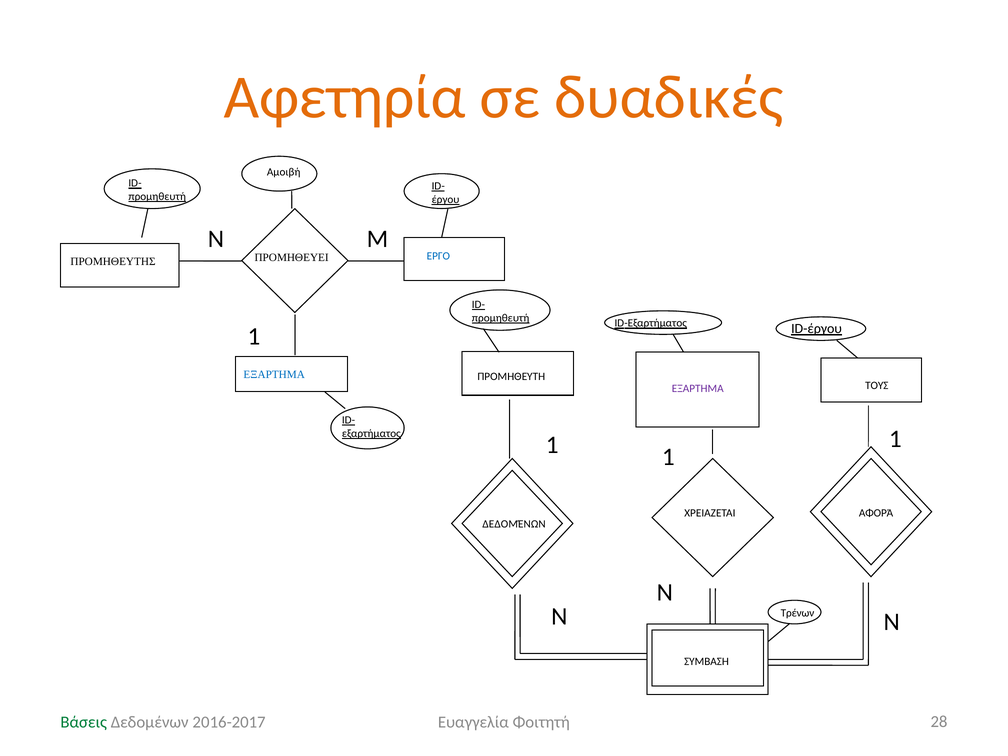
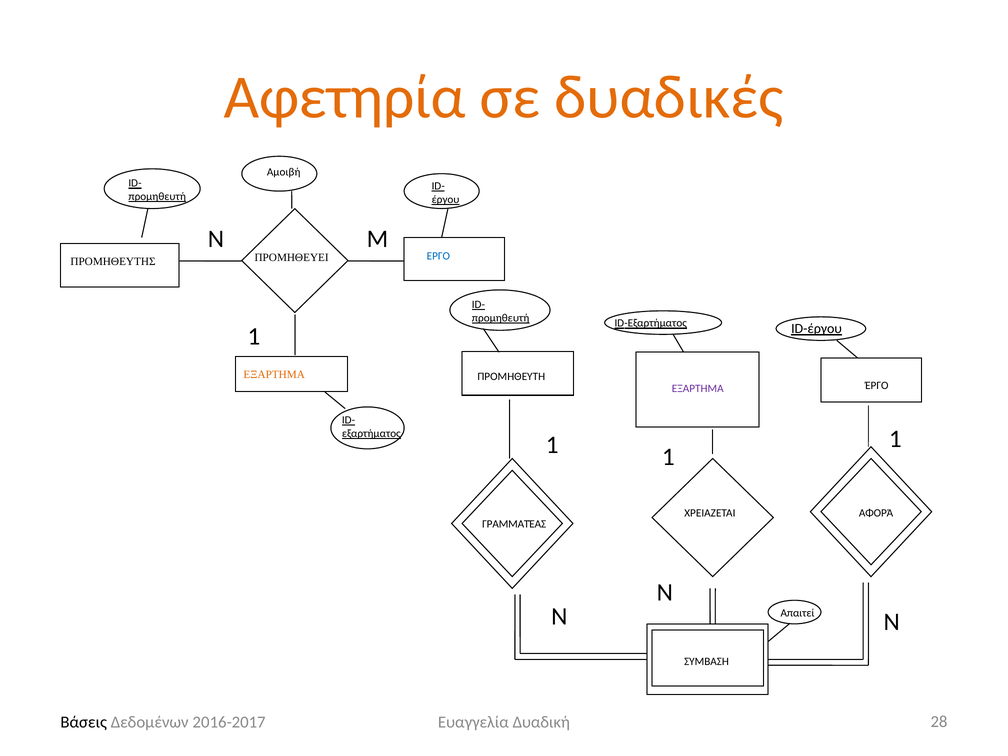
ΕΞΑΡΤΗΜΑ at (274, 375) colour: blue -> orange
ΤΟΥΣ: ΤΟΥΣ -> ΈΡΓΟ
ΔΕΔΟΜΈΝΩΝ at (514, 524): ΔΕΔΟΜΈΝΩΝ -> ΓΡΑΜΜΑΤΈΑΣ
Τρένων: Τρένων -> Απαιτεί
Βάσεις colour: green -> black
Φοιτητή: Φοιτητή -> Δυαδική
